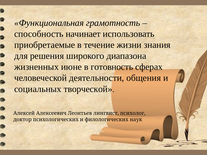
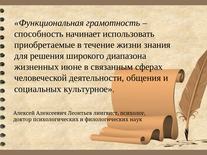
готовность: готовность -> связанным
творческой: творческой -> культурное
